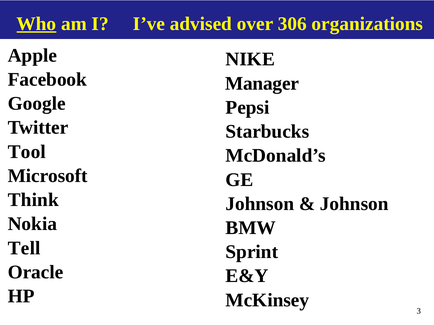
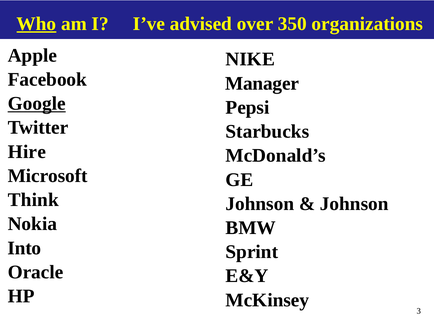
306: 306 -> 350
Google underline: none -> present
Tool: Tool -> Hire
Tell: Tell -> Into
